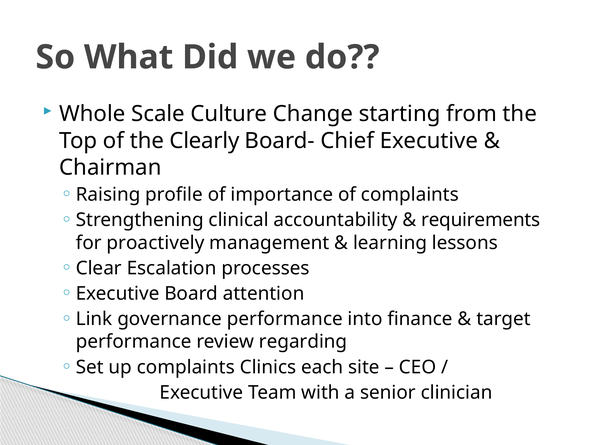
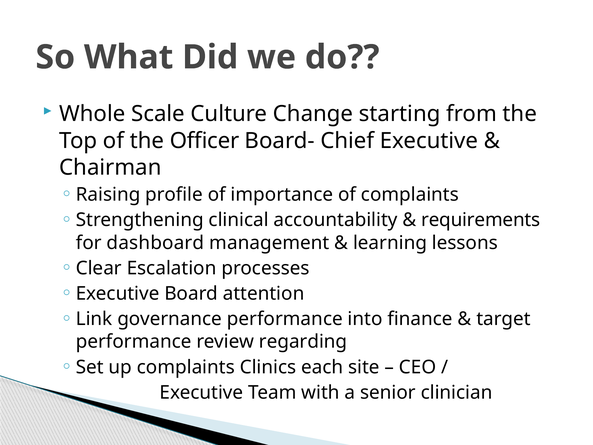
Clearly: Clearly -> Officer
proactively: proactively -> dashboard
